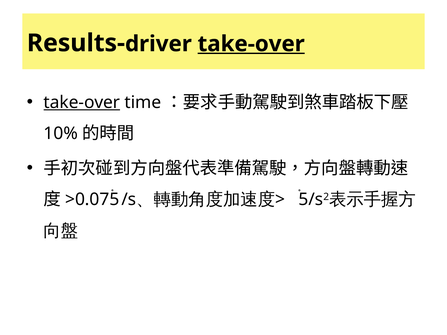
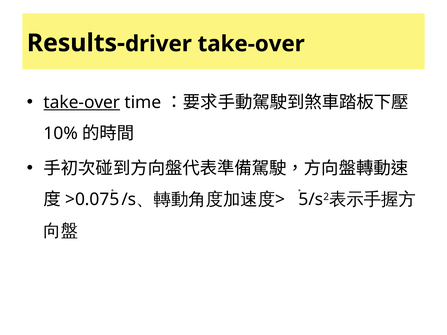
take-over at (251, 44) underline: present -> none
